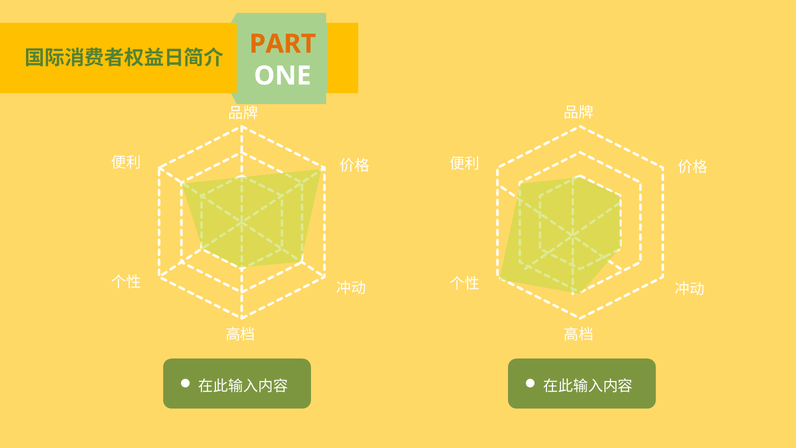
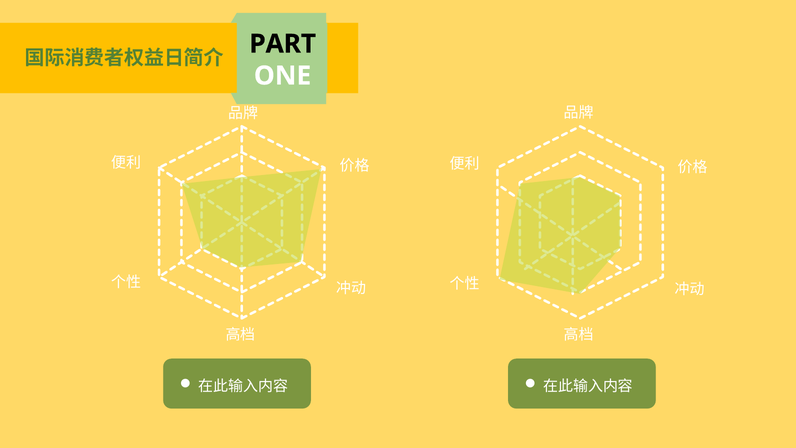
PART colour: orange -> black
